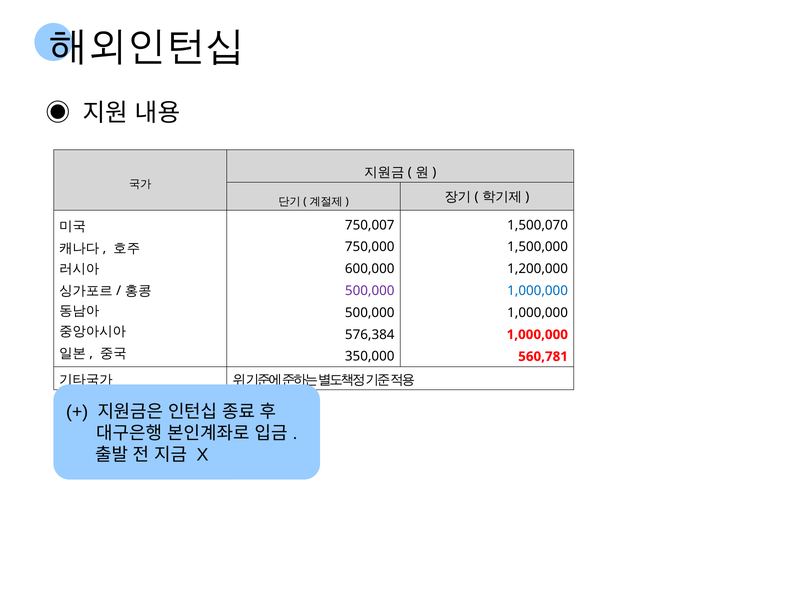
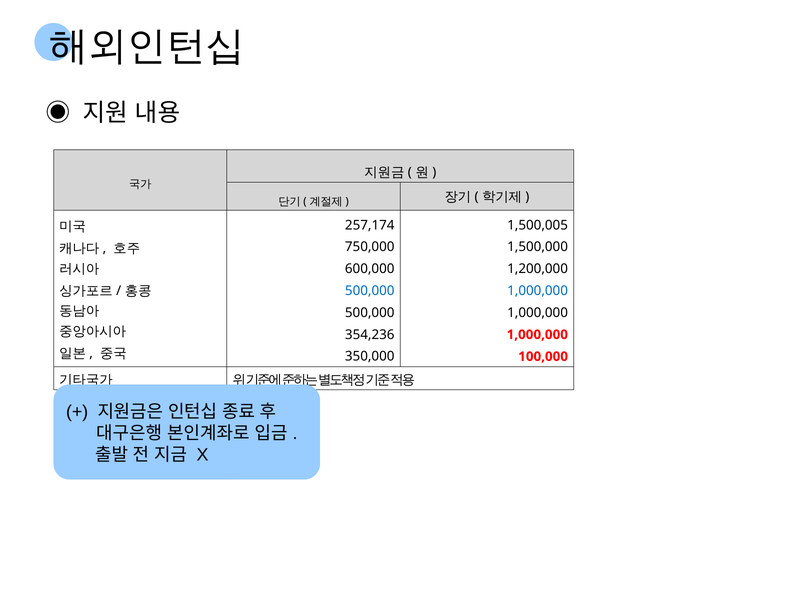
750,007: 750,007 -> 257,174
1,500,070: 1,500,070 -> 1,500,005
500,000 at (370, 291) colour: purple -> blue
576,384: 576,384 -> 354,236
560,781: 560,781 -> 100,000
